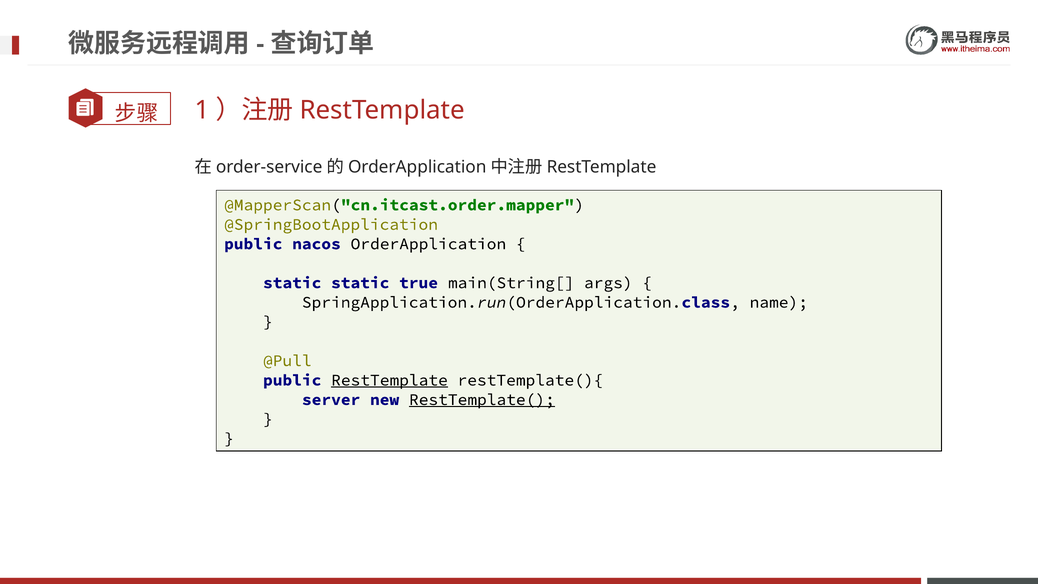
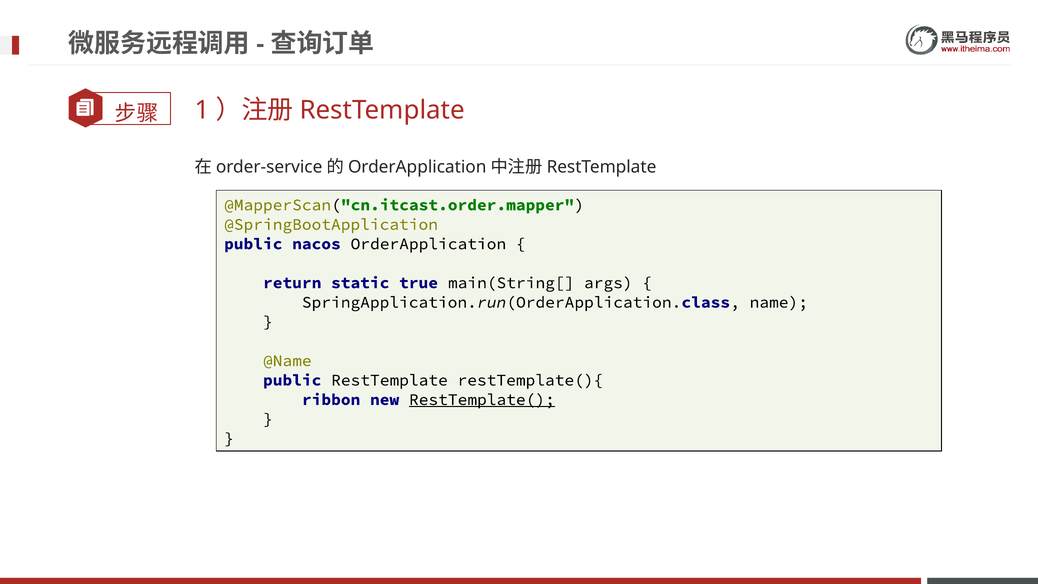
static at (292, 283): static -> return
@Pull: @Pull -> @Name
RestTemplate at (389, 380) underline: present -> none
server: server -> ribbon
